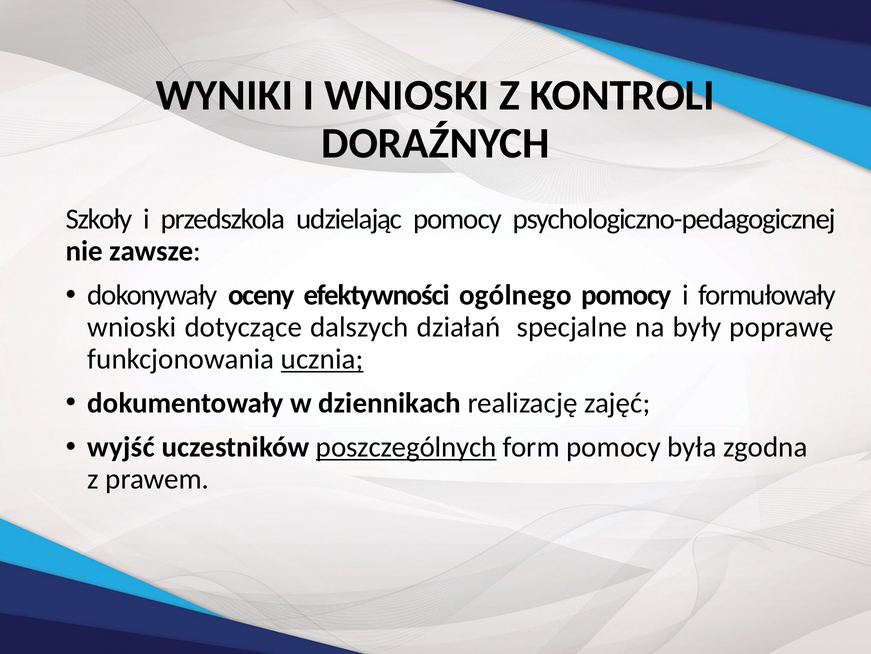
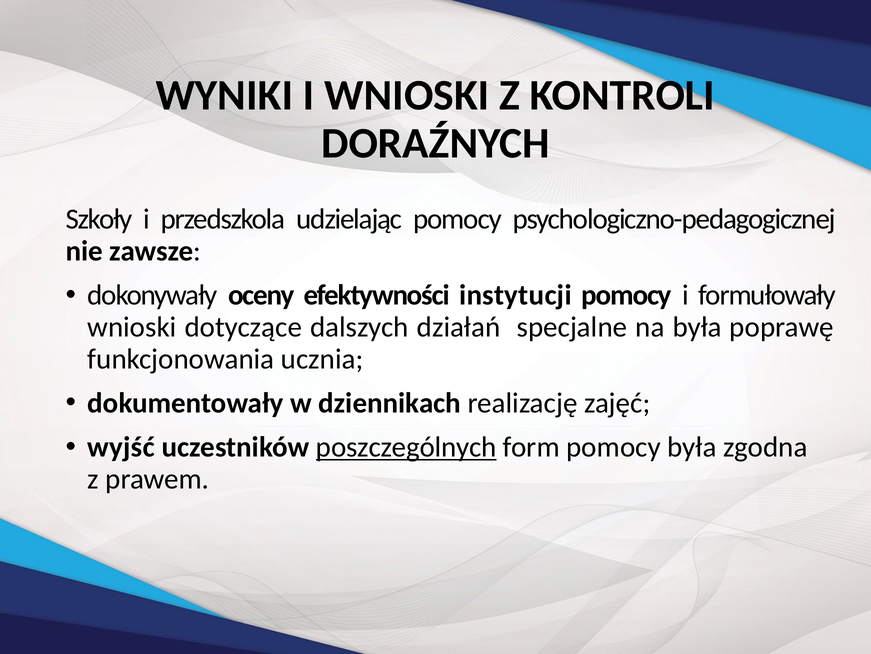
ogólnego: ogólnego -> instytucji
na były: były -> była
ucznia underline: present -> none
